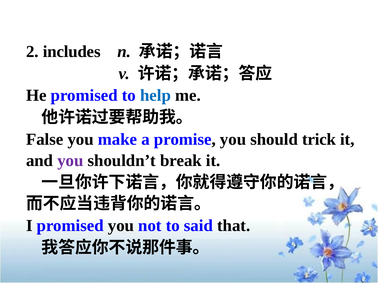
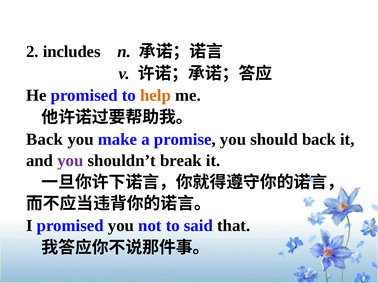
help colour: blue -> orange
False at (45, 140): False -> Back
should trick: trick -> back
